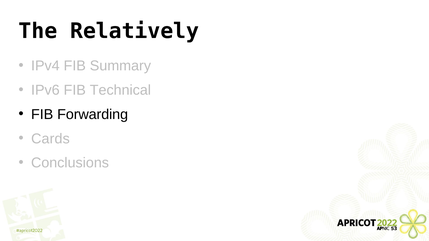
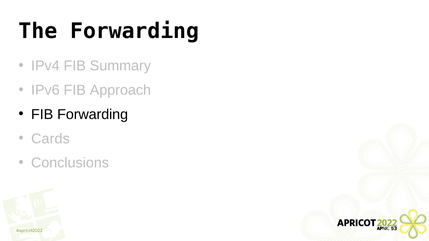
The Relatively: Relatively -> Forwarding
Technical: Technical -> Approach
